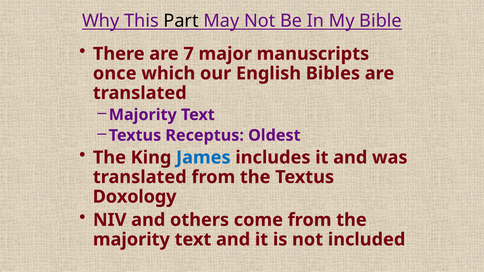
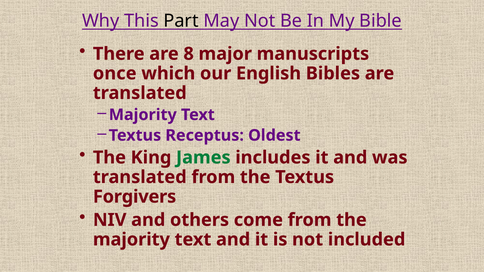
7: 7 -> 8
James colour: blue -> green
Doxology: Doxology -> Forgivers
